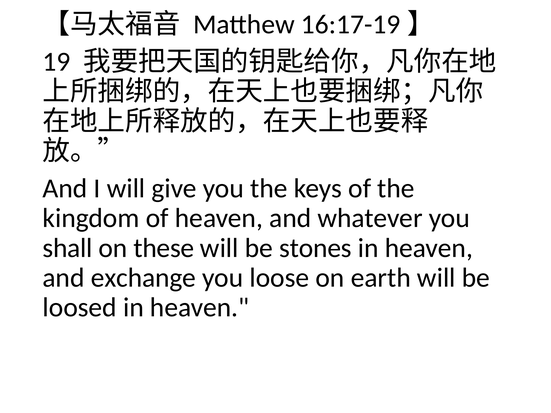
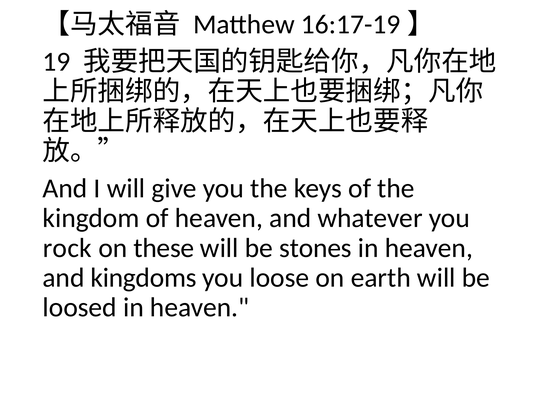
shall: shall -> rock
exchange: exchange -> kingdoms
